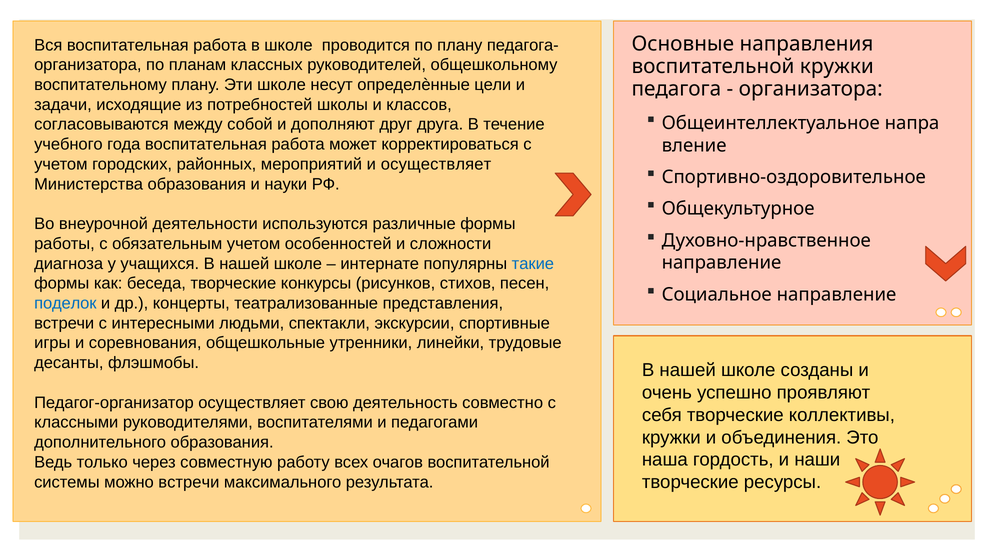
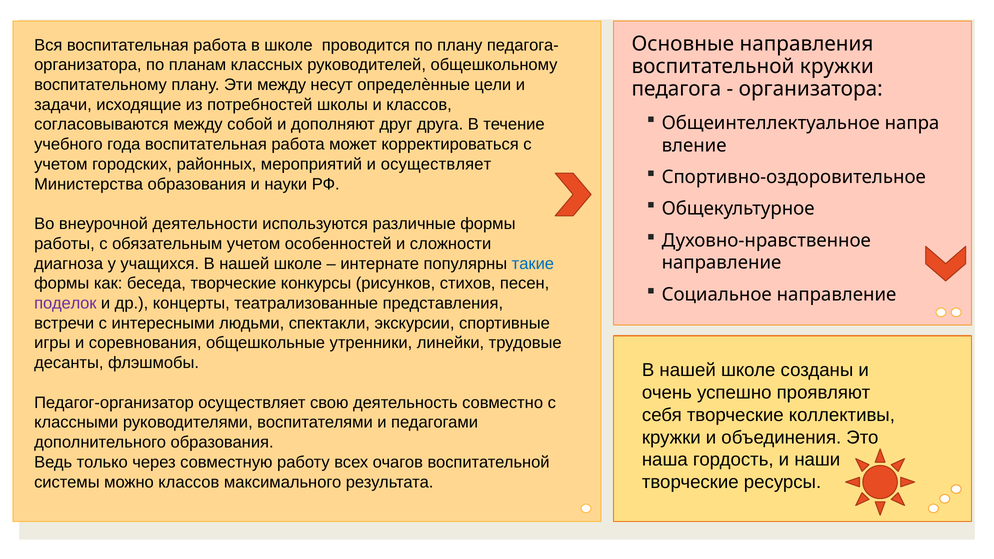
Эти школе: школе -> между
поделок colour: blue -> purple
можно встречи: встречи -> классов
